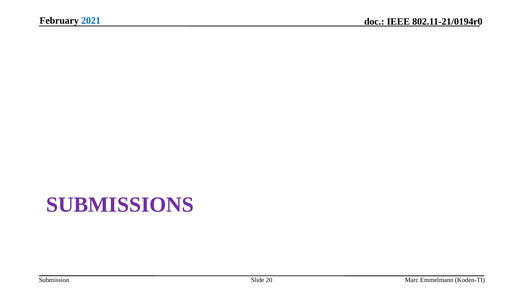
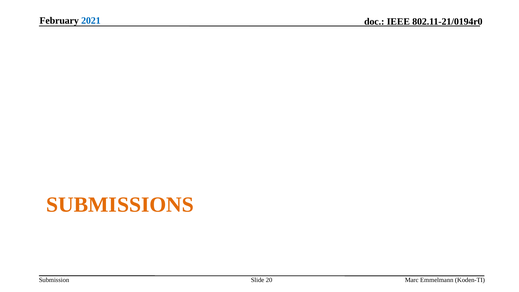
SUBMISSIONS colour: purple -> orange
